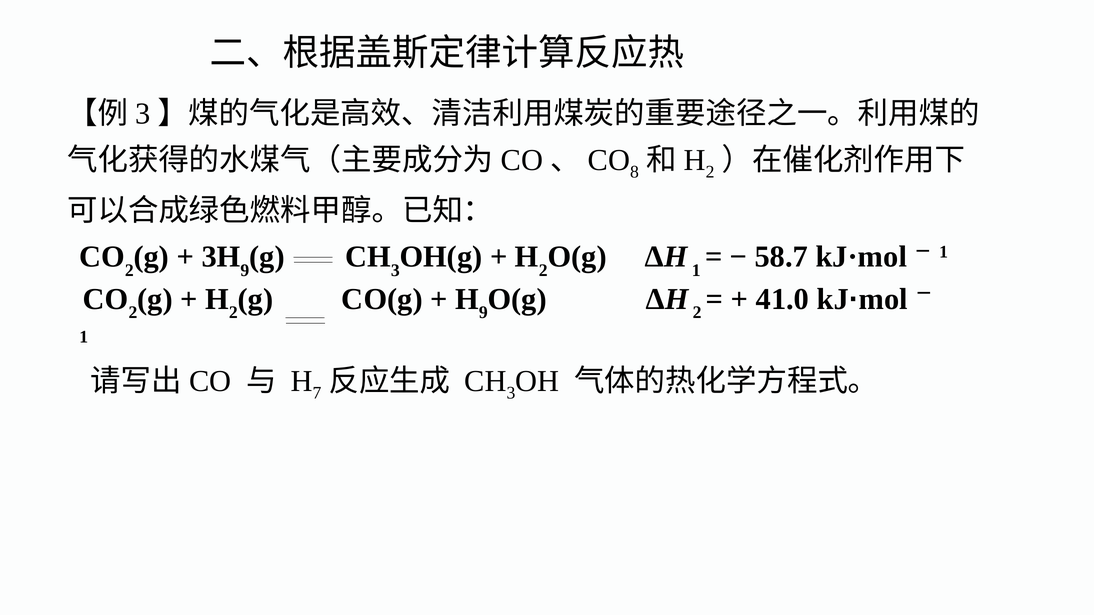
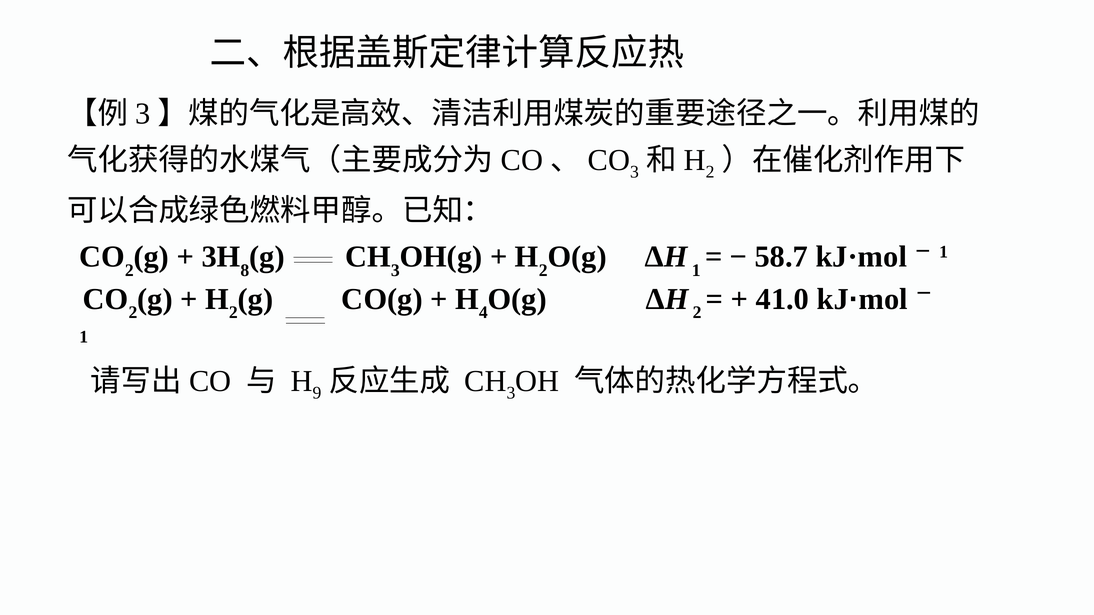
8 at (634, 172): 8 -> 3
9 at (245, 270): 9 -> 8
9 at (483, 313): 9 -> 4
7: 7 -> 9
